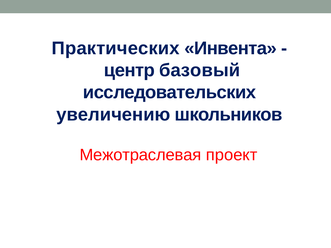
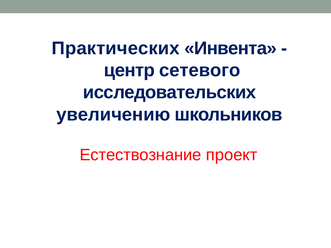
базовый: базовый -> сетевого
Межотраслевая: Межотраслевая -> Естествознание
